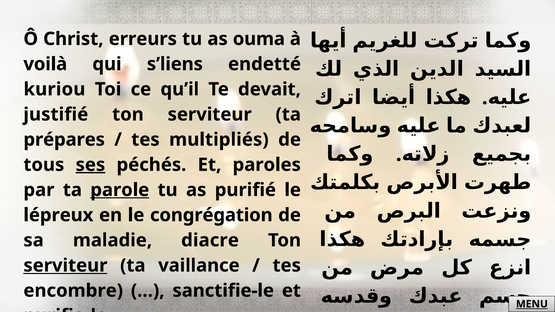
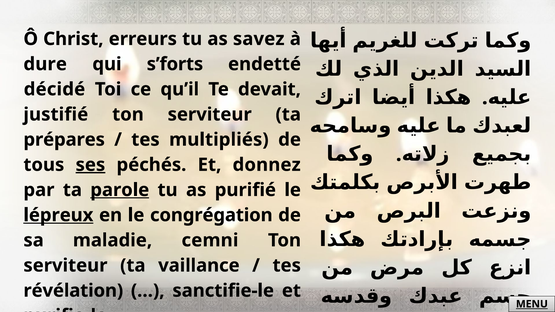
ouma: ouma -> savez
voilà: voilà -> dure
s’liens: s’liens -> s’forts
kuriou: kuriou -> décidé
paroles: paroles -> donnez
lépreux underline: none -> present
diacre: diacre -> cemni
serviteur at (65, 266) underline: present -> none
encombre: encombre -> révélation
